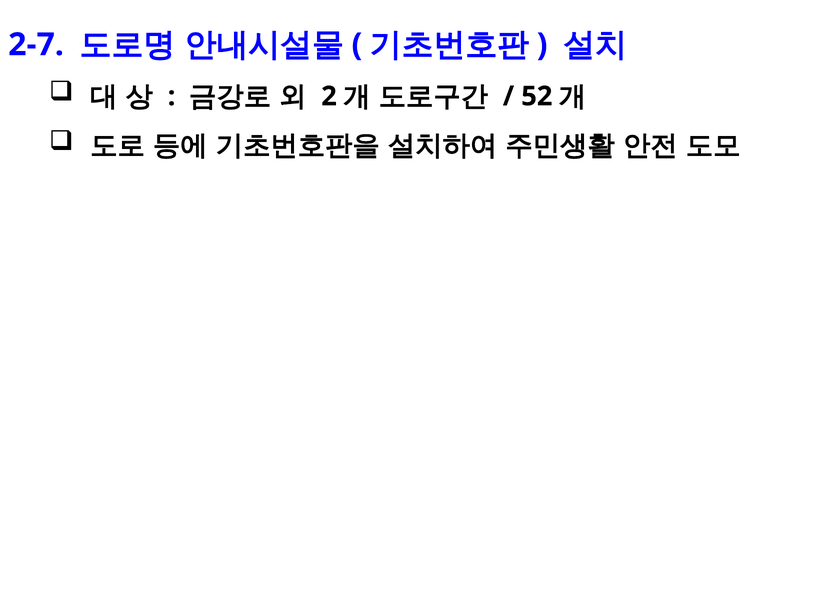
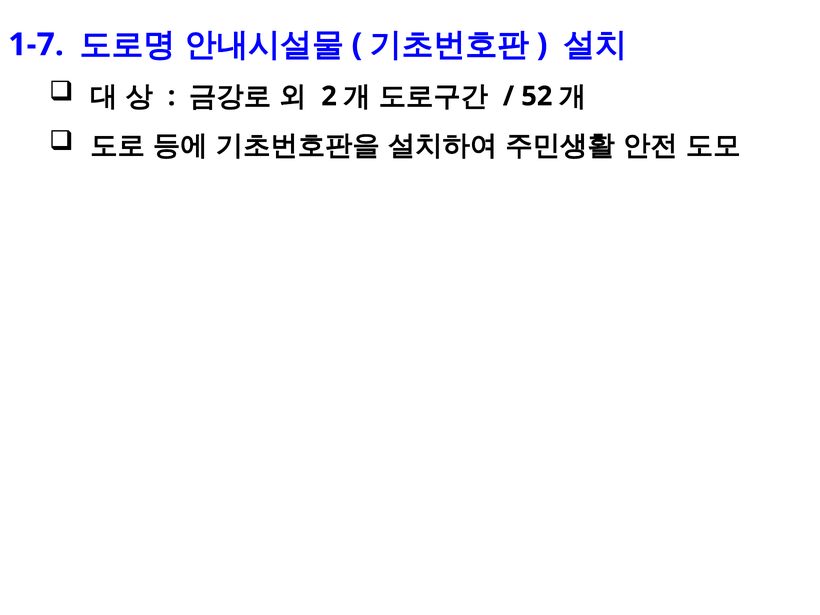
2-7: 2-7 -> 1-7
